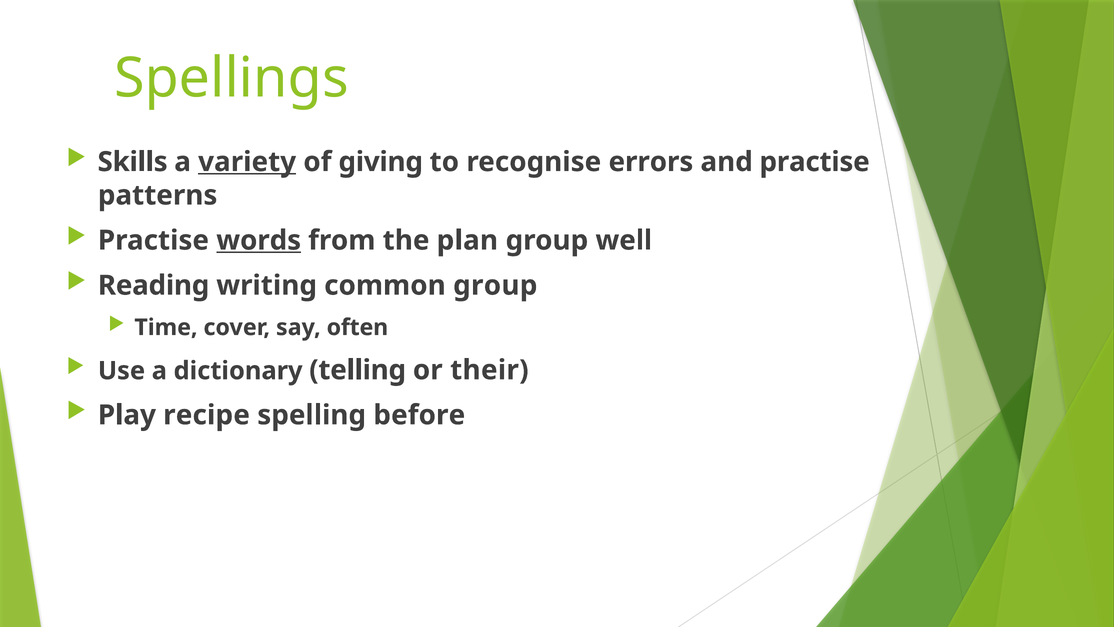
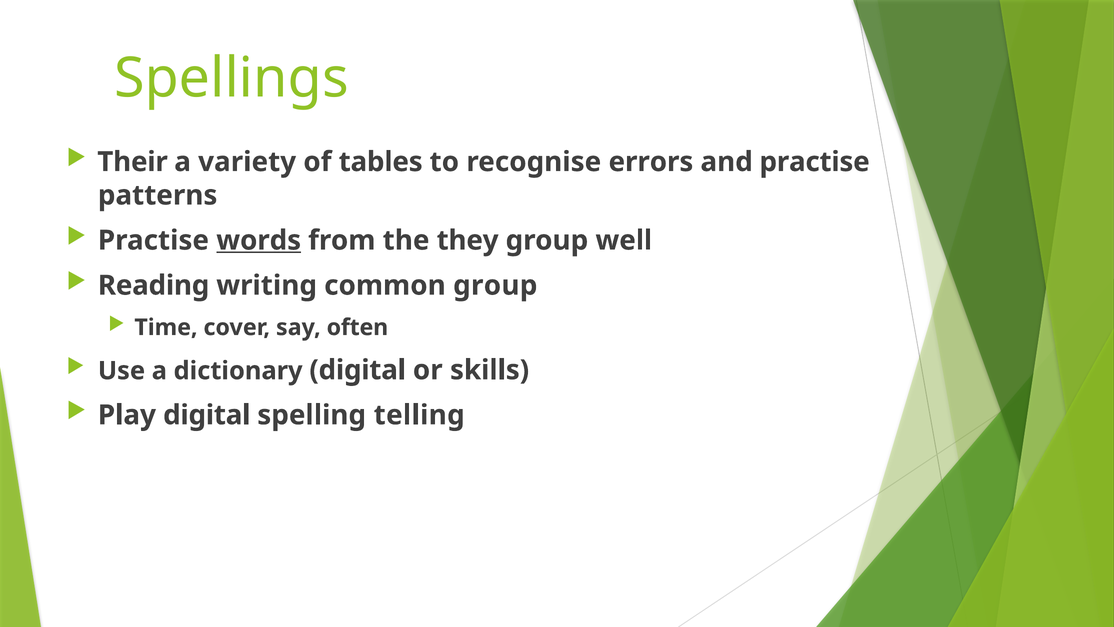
Skills: Skills -> Their
variety underline: present -> none
giving: giving -> tables
plan: plan -> they
dictionary telling: telling -> digital
their: their -> skills
Play recipe: recipe -> digital
before: before -> telling
